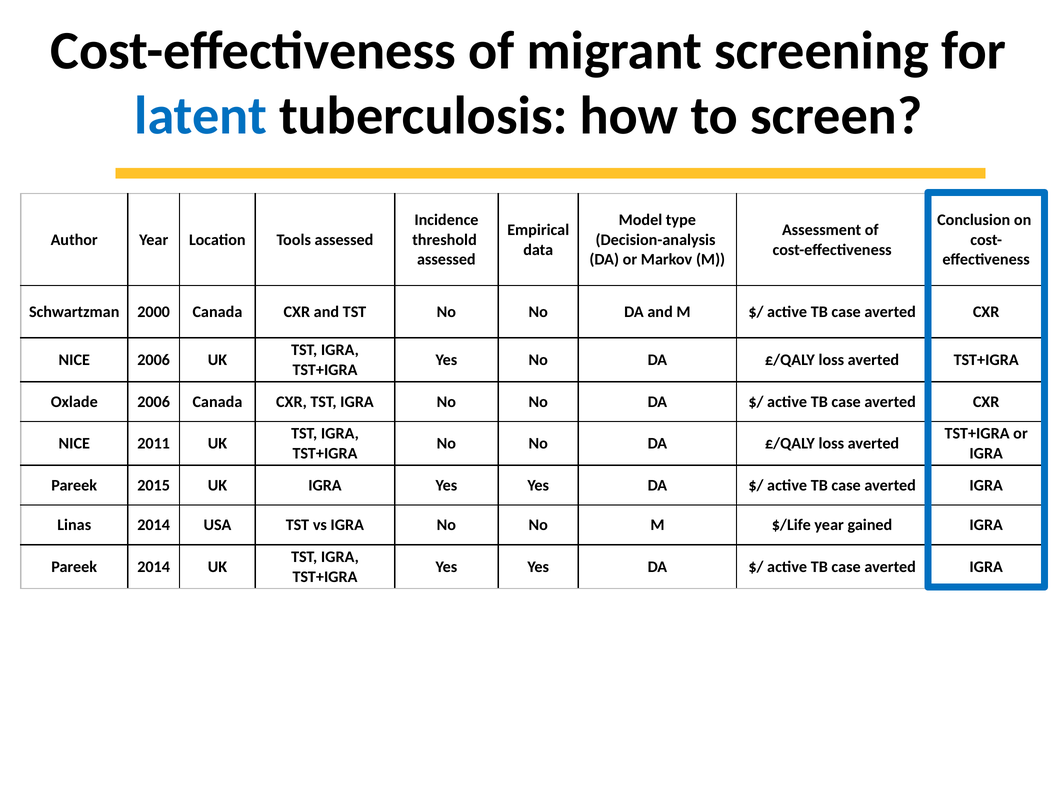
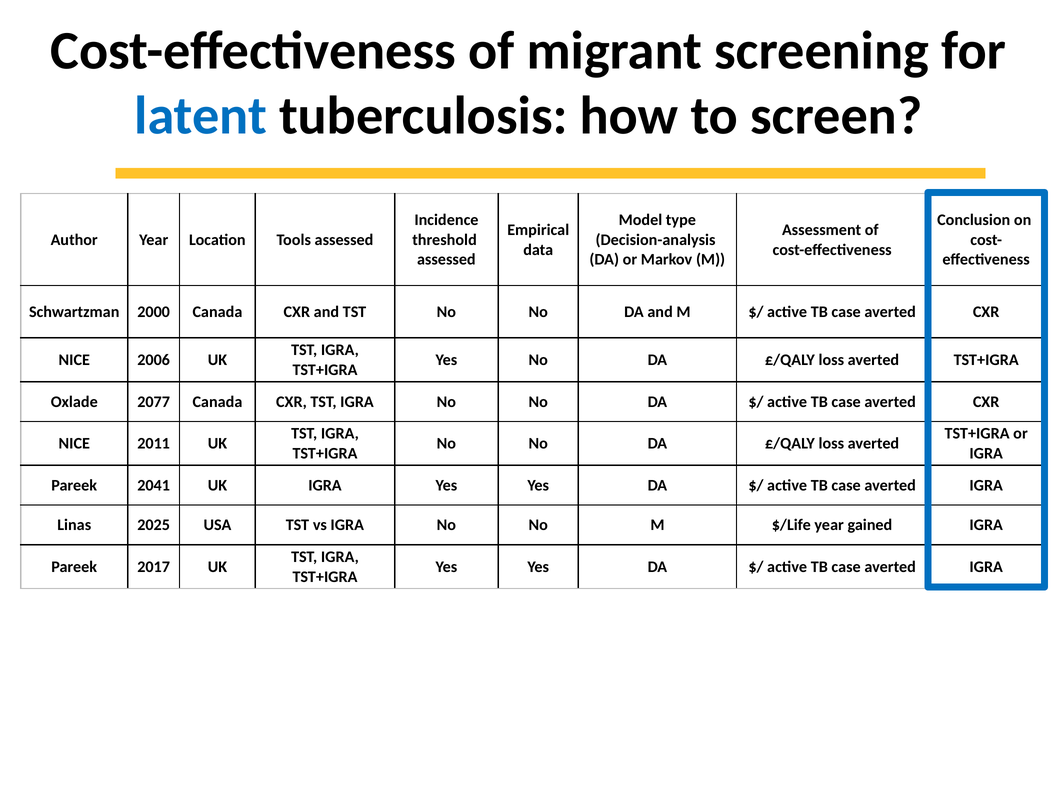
Oxlade 2006: 2006 -> 2077
2015: 2015 -> 2041
Linas 2014: 2014 -> 2025
Pareek 2014: 2014 -> 2017
